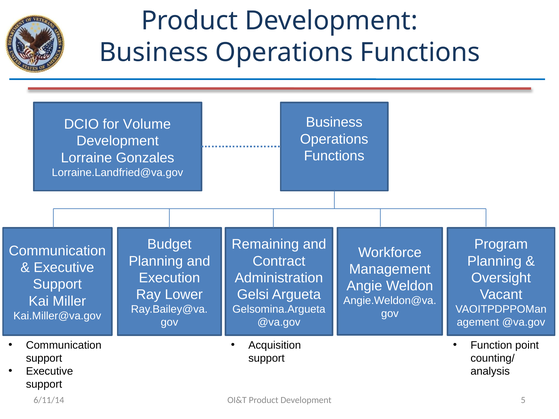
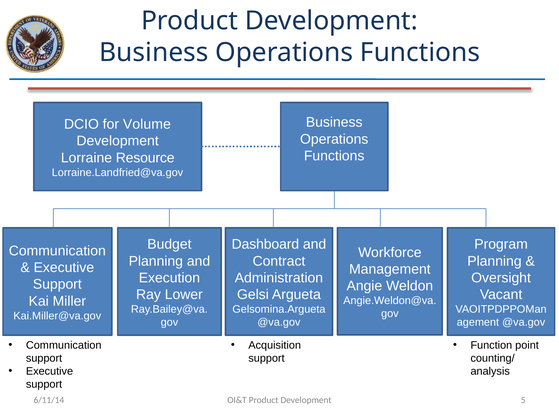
Gonzales: Gonzales -> Resource
Remaining: Remaining -> Dashboard
